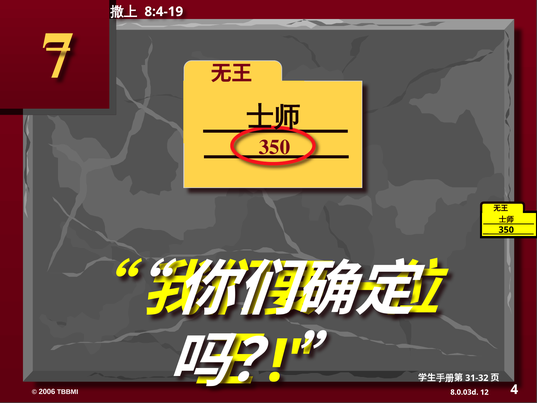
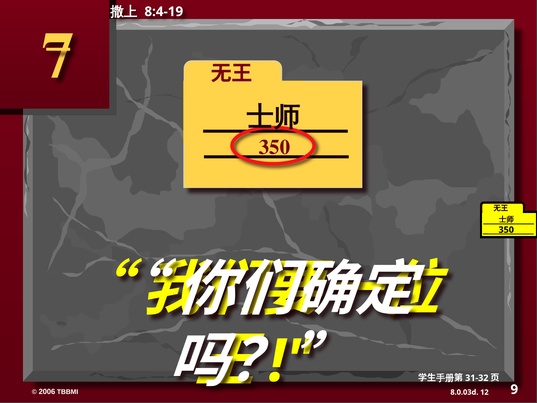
4: 4 -> 9
